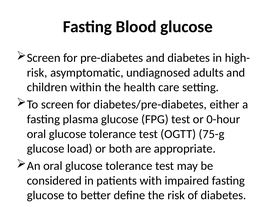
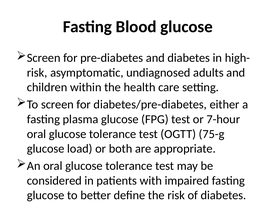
0-hour: 0-hour -> 7-hour
